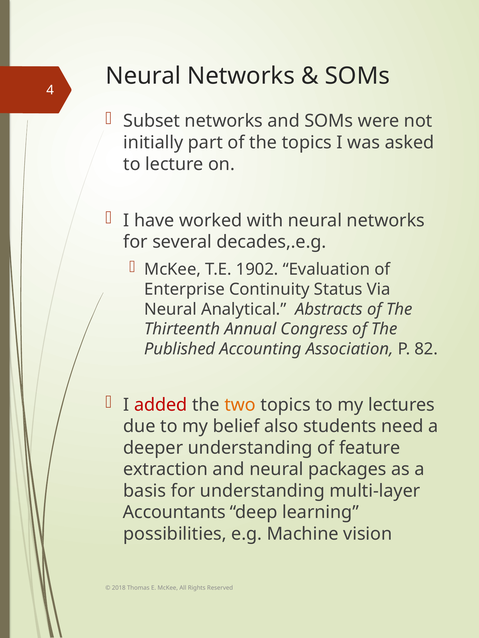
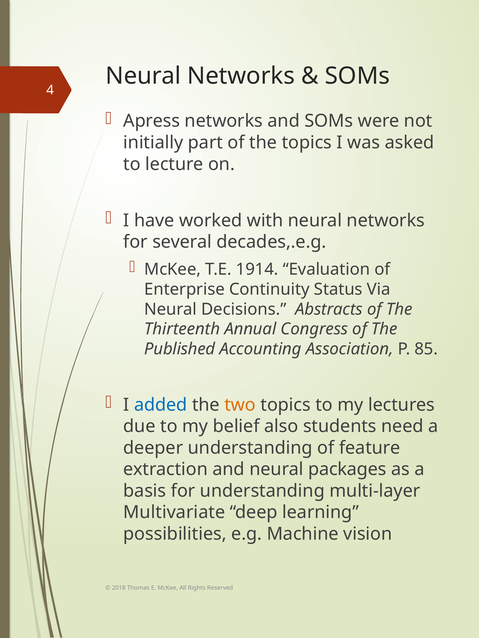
Subset: Subset -> Apress
1902: 1902 -> 1914
Analytical: Analytical -> Decisions
82: 82 -> 85
added colour: red -> blue
Accountants: Accountants -> Multivariate
